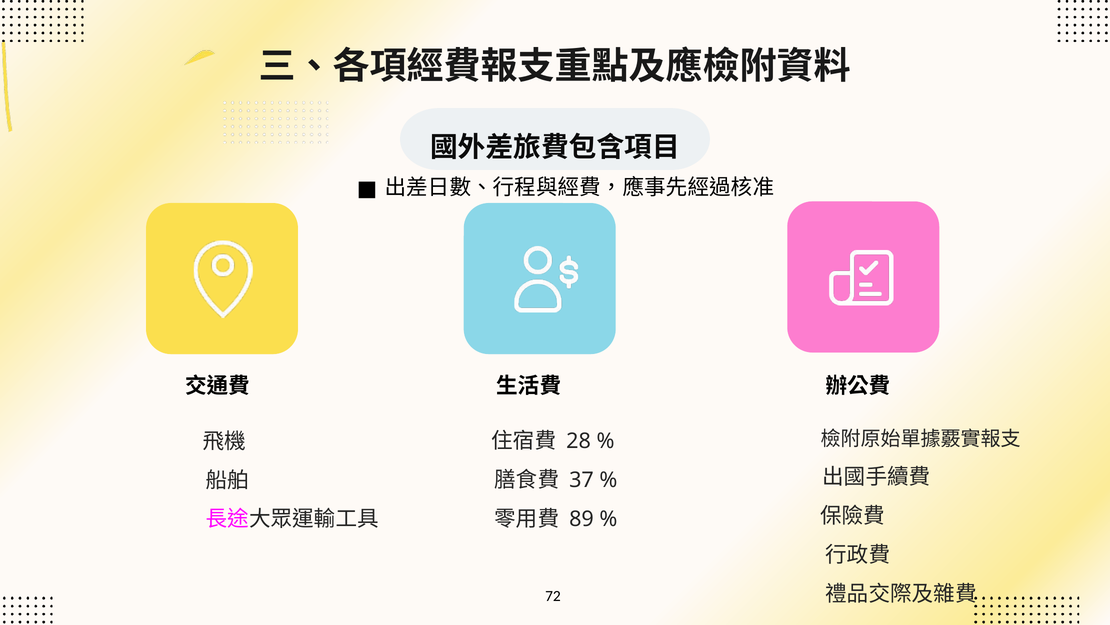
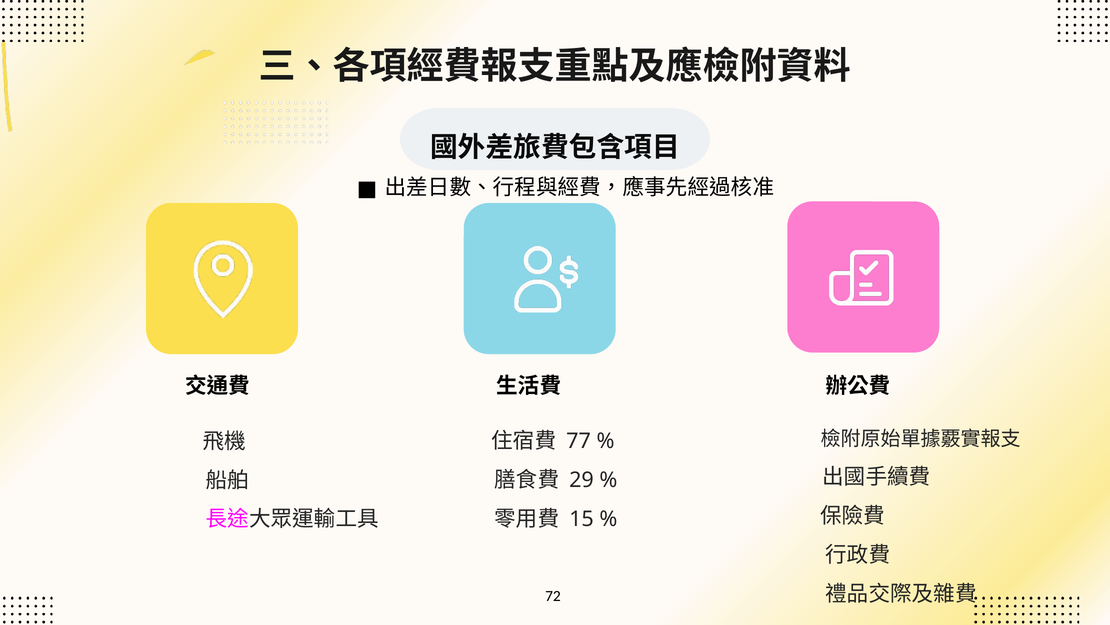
28: 28 -> 77
37: 37 -> 29
89: 89 -> 15
